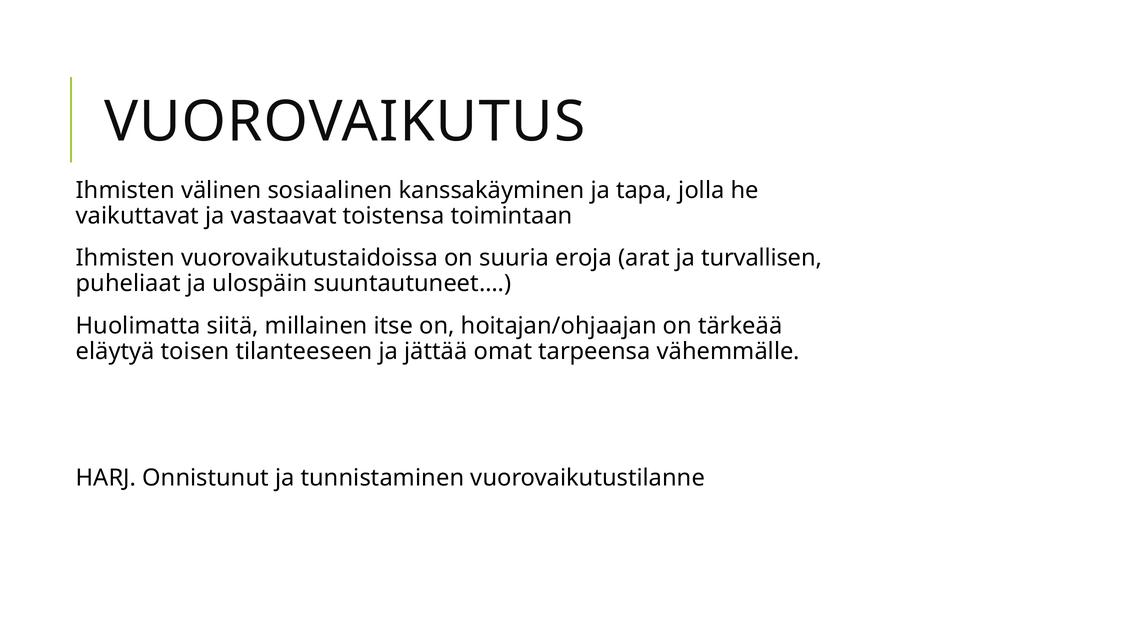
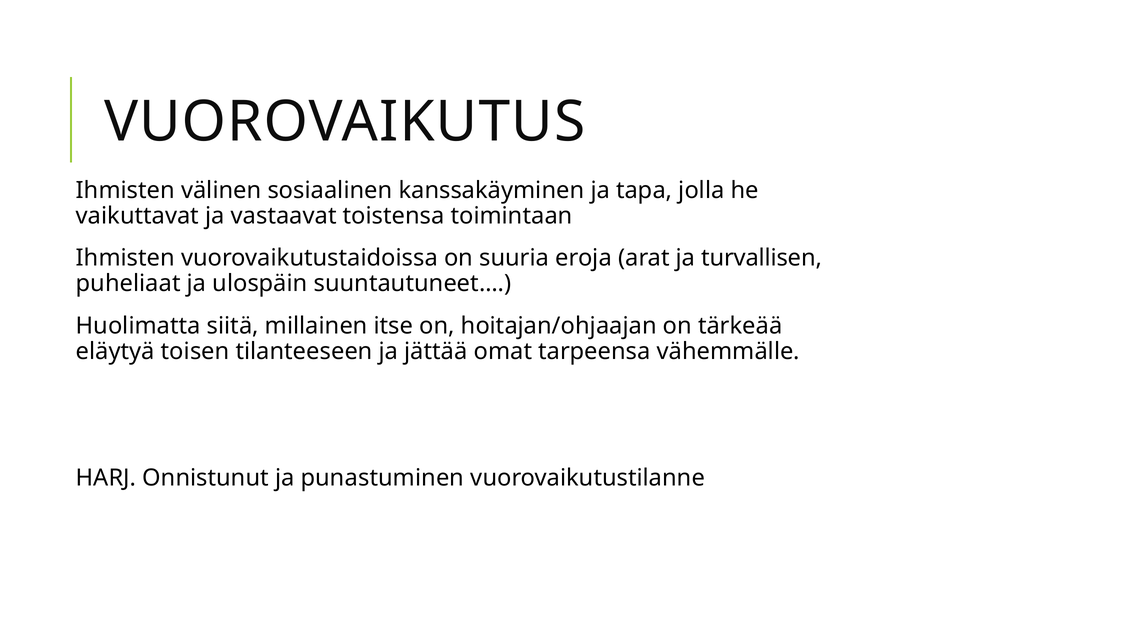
tunnistaminen: tunnistaminen -> punastuminen
